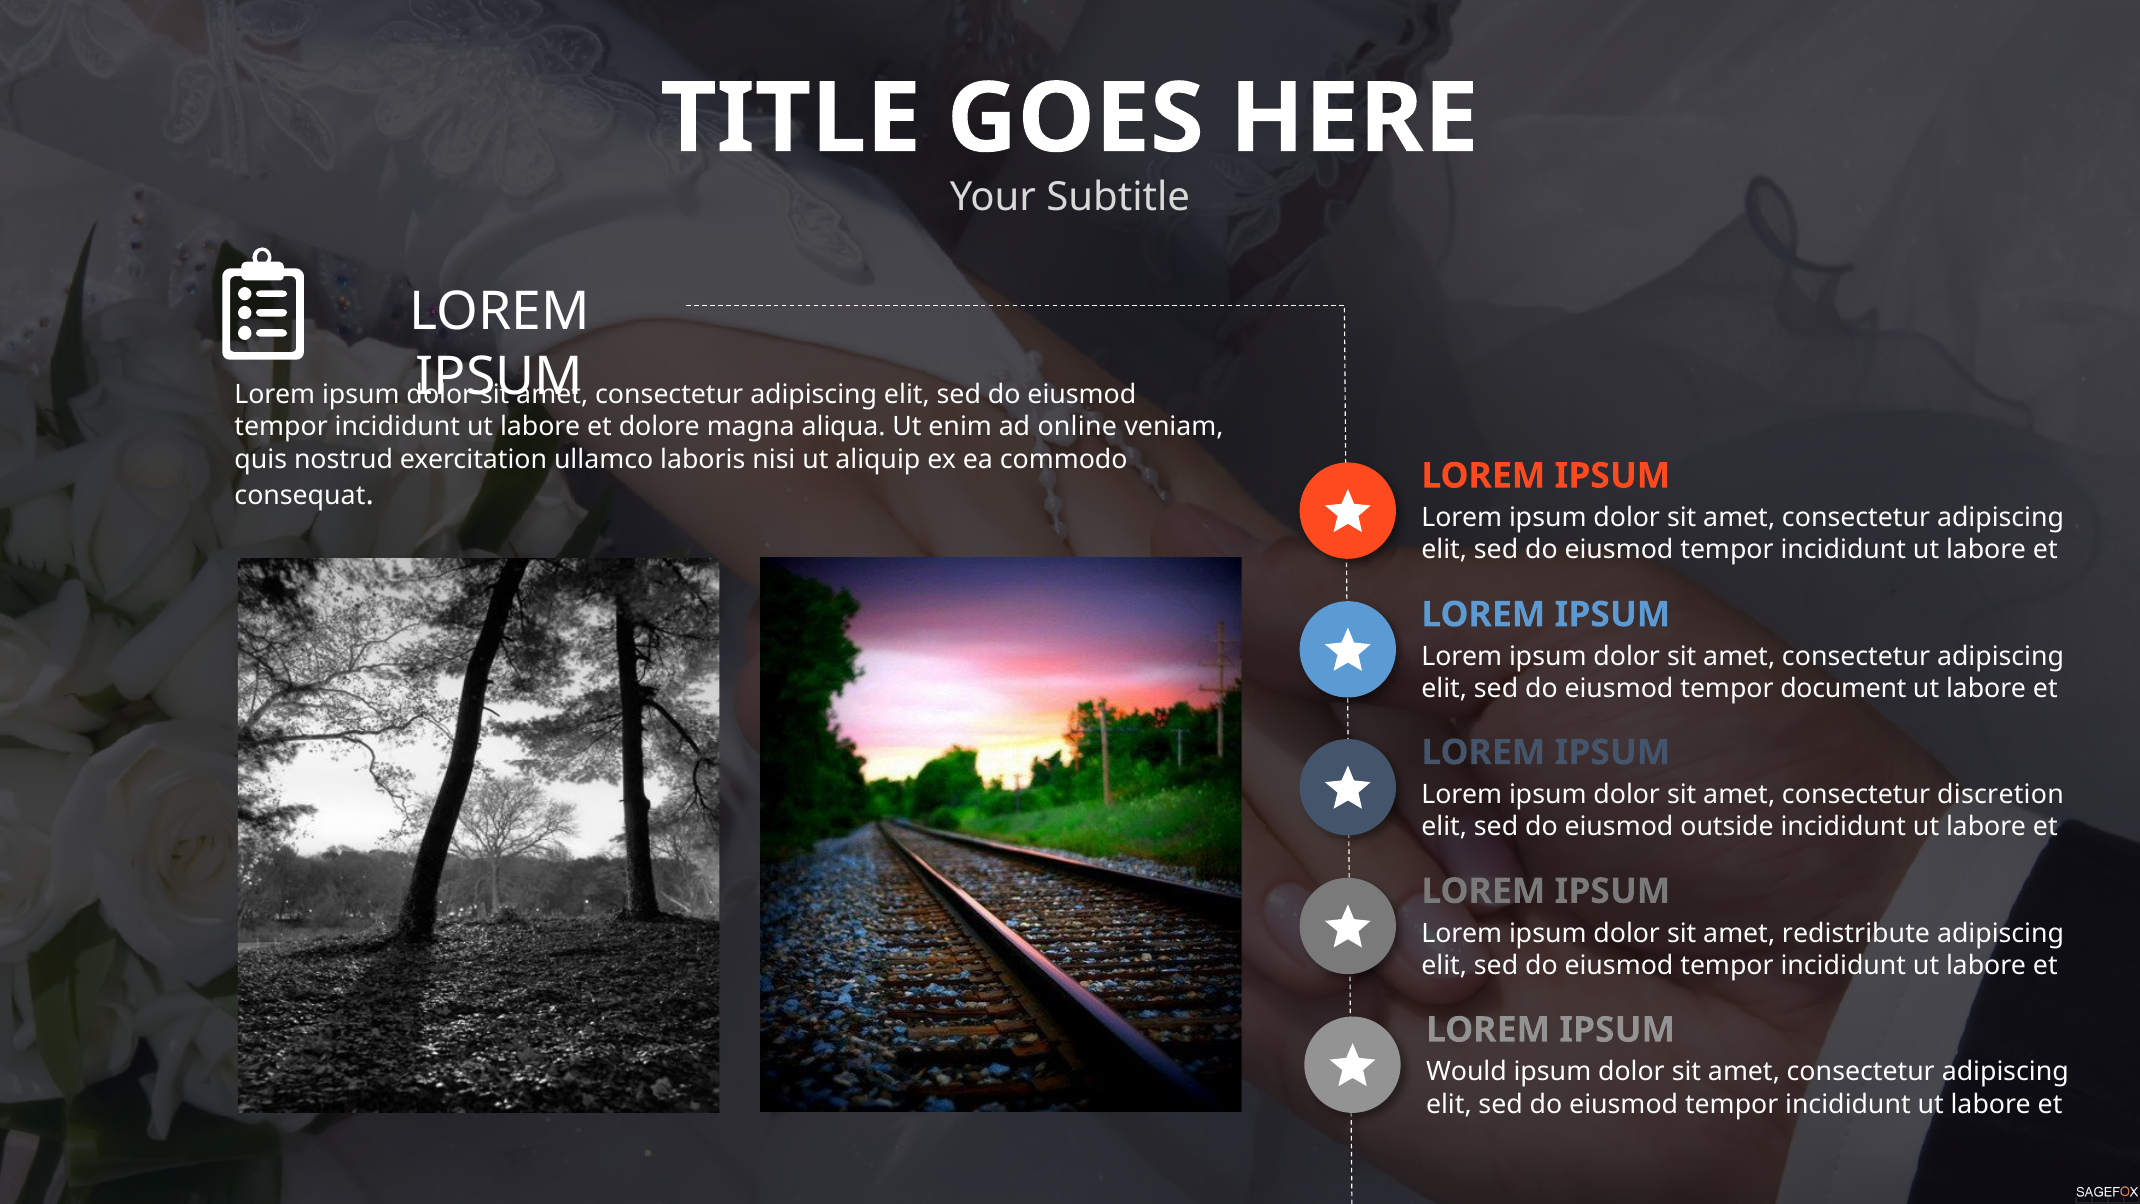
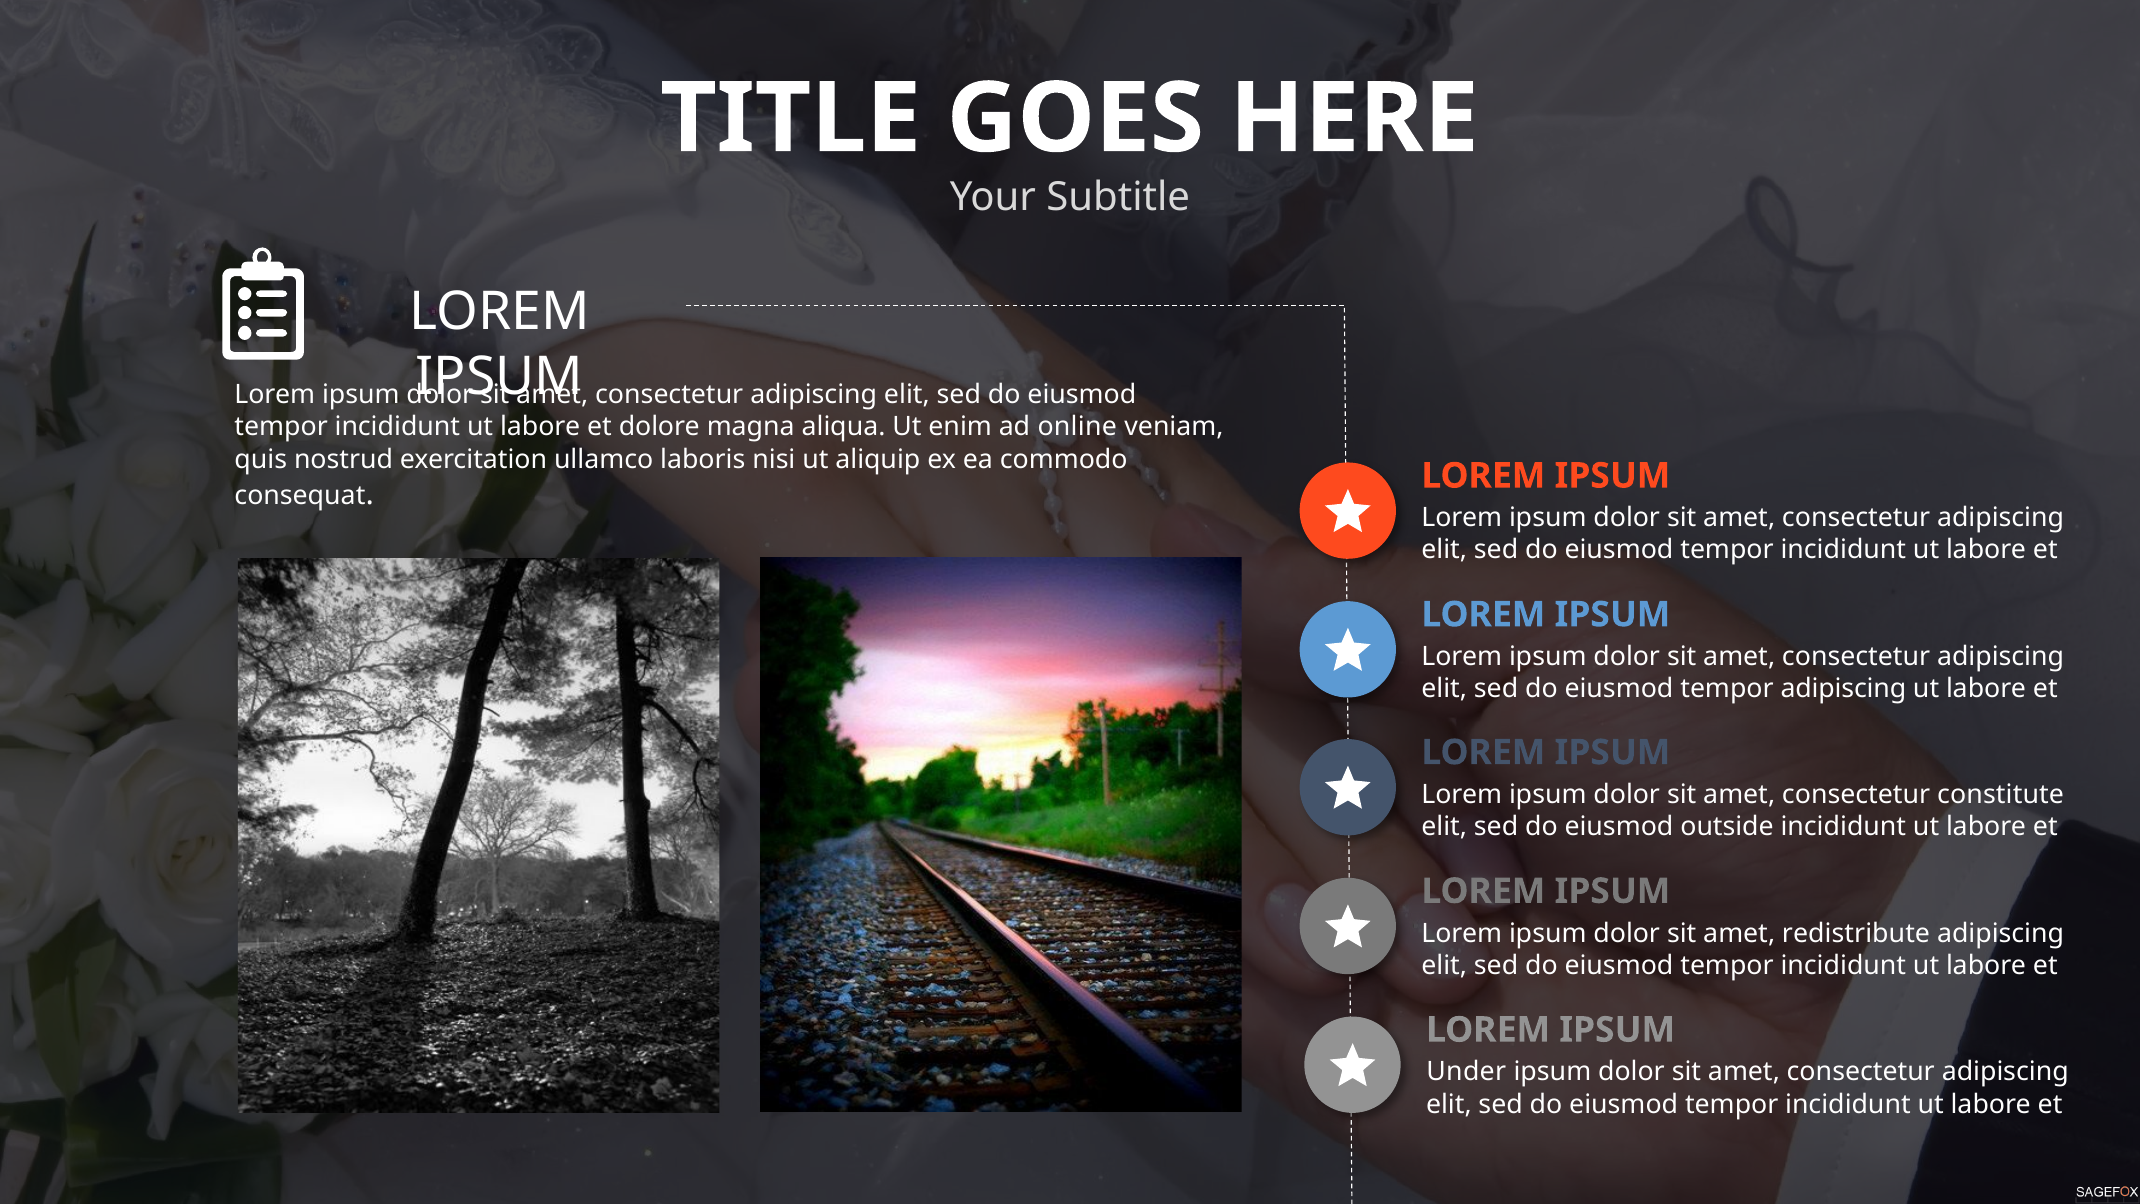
tempor document: document -> adipiscing
discretion: discretion -> constitute
Would: Would -> Under
